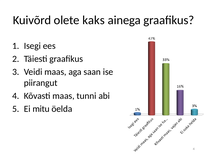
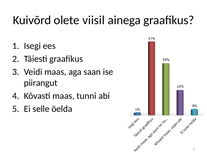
kaks: kaks -> viisil
mitu: mitu -> selle
